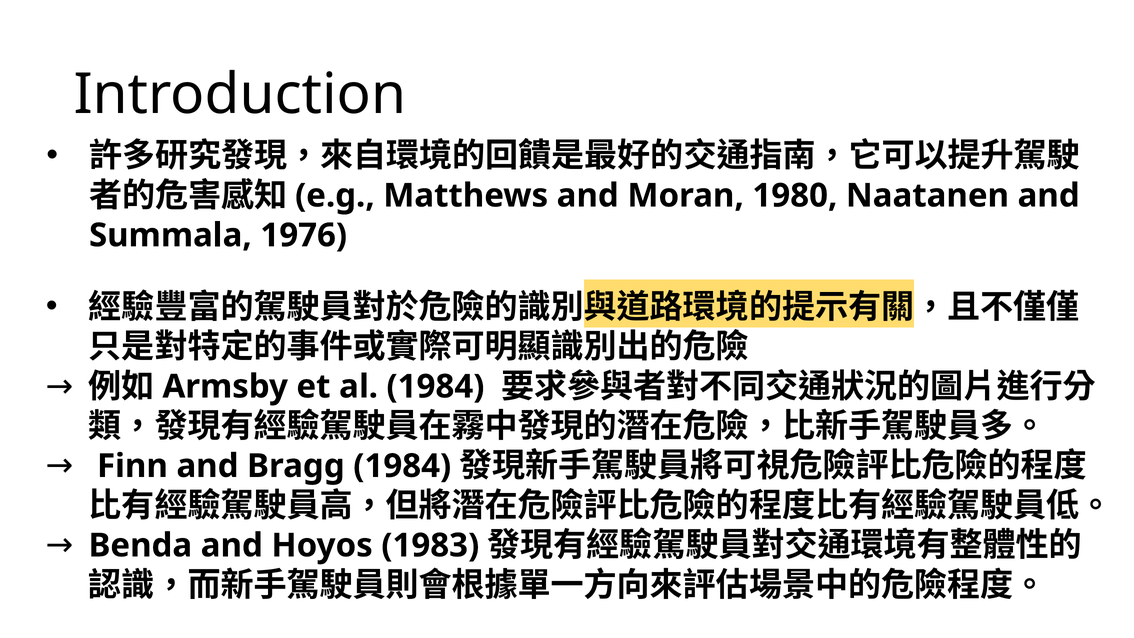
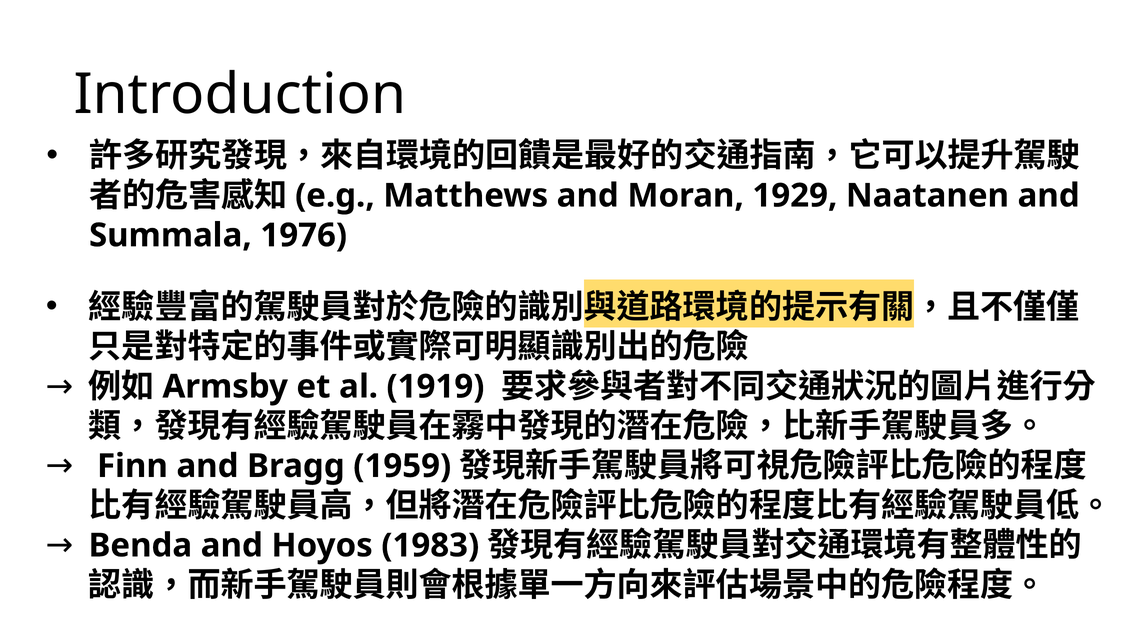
1980: 1980 -> 1929
al 1984: 1984 -> 1919
Bragg 1984: 1984 -> 1959
